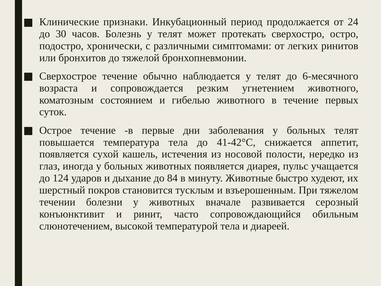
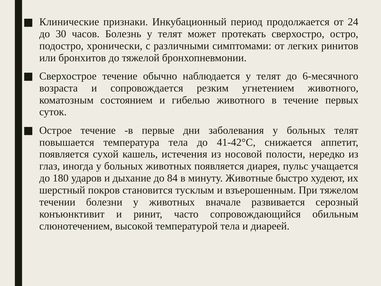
124: 124 -> 180
